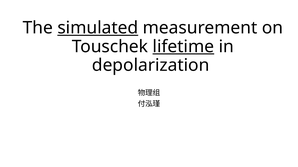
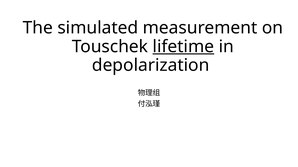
simulated underline: present -> none
